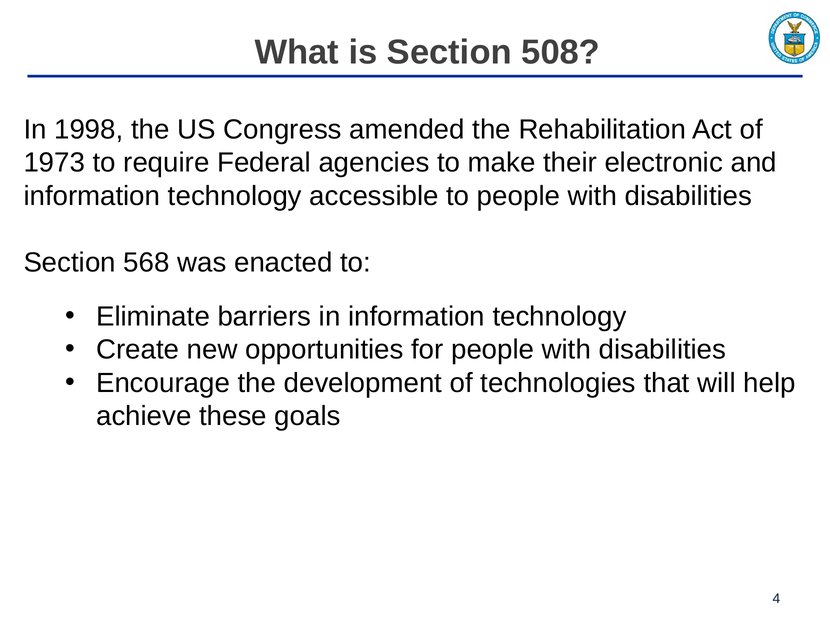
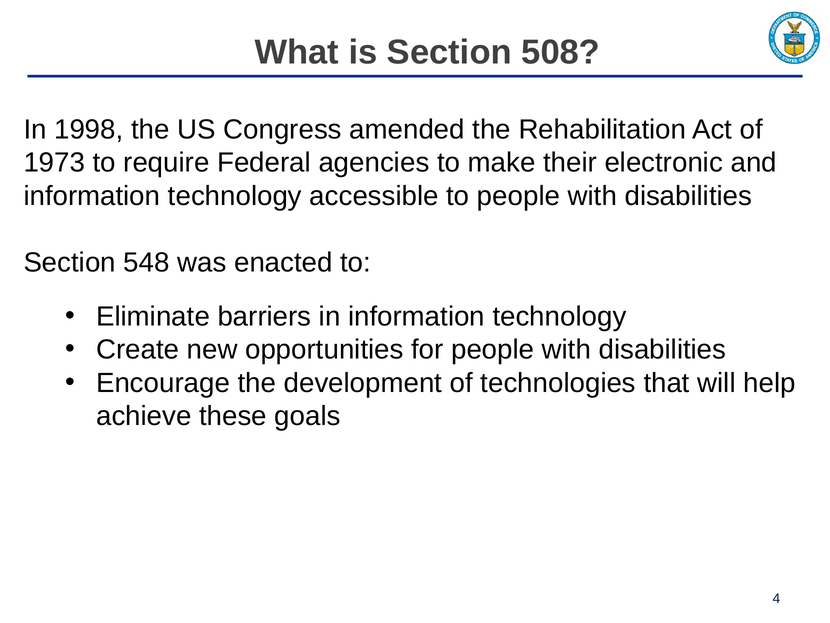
568: 568 -> 548
